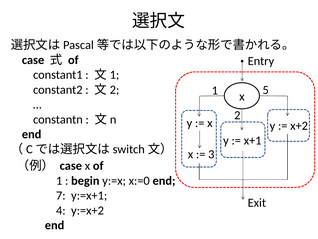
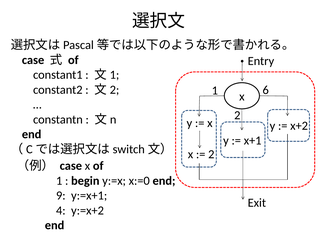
5: 5 -> 6
3 at (211, 154): 3 -> 2
7: 7 -> 9
